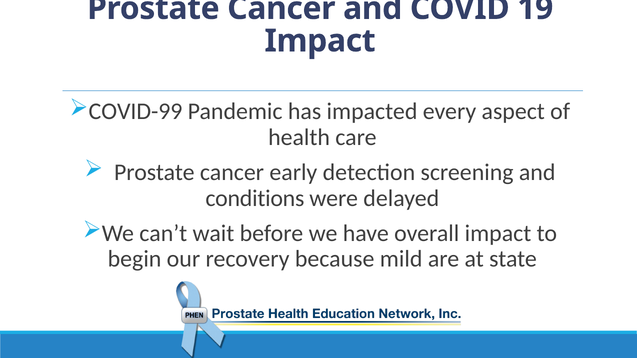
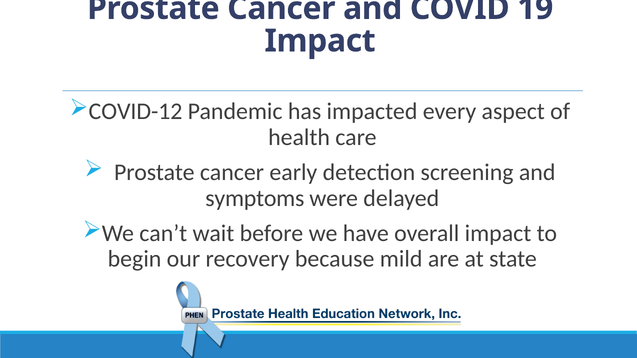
COVID-99: COVID-99 -> COVID-12
conditions: conditions -> symptoms
